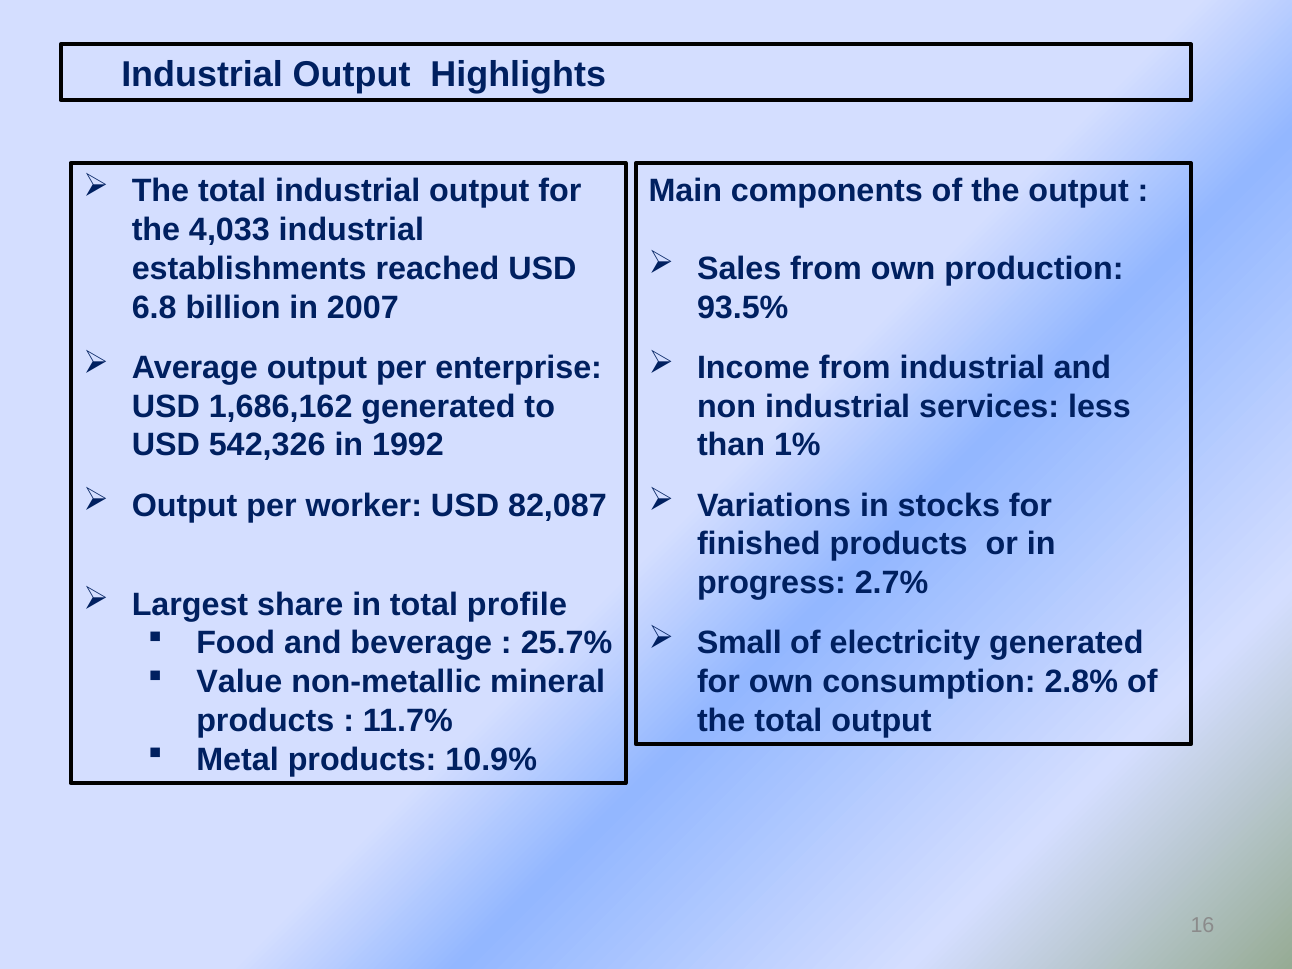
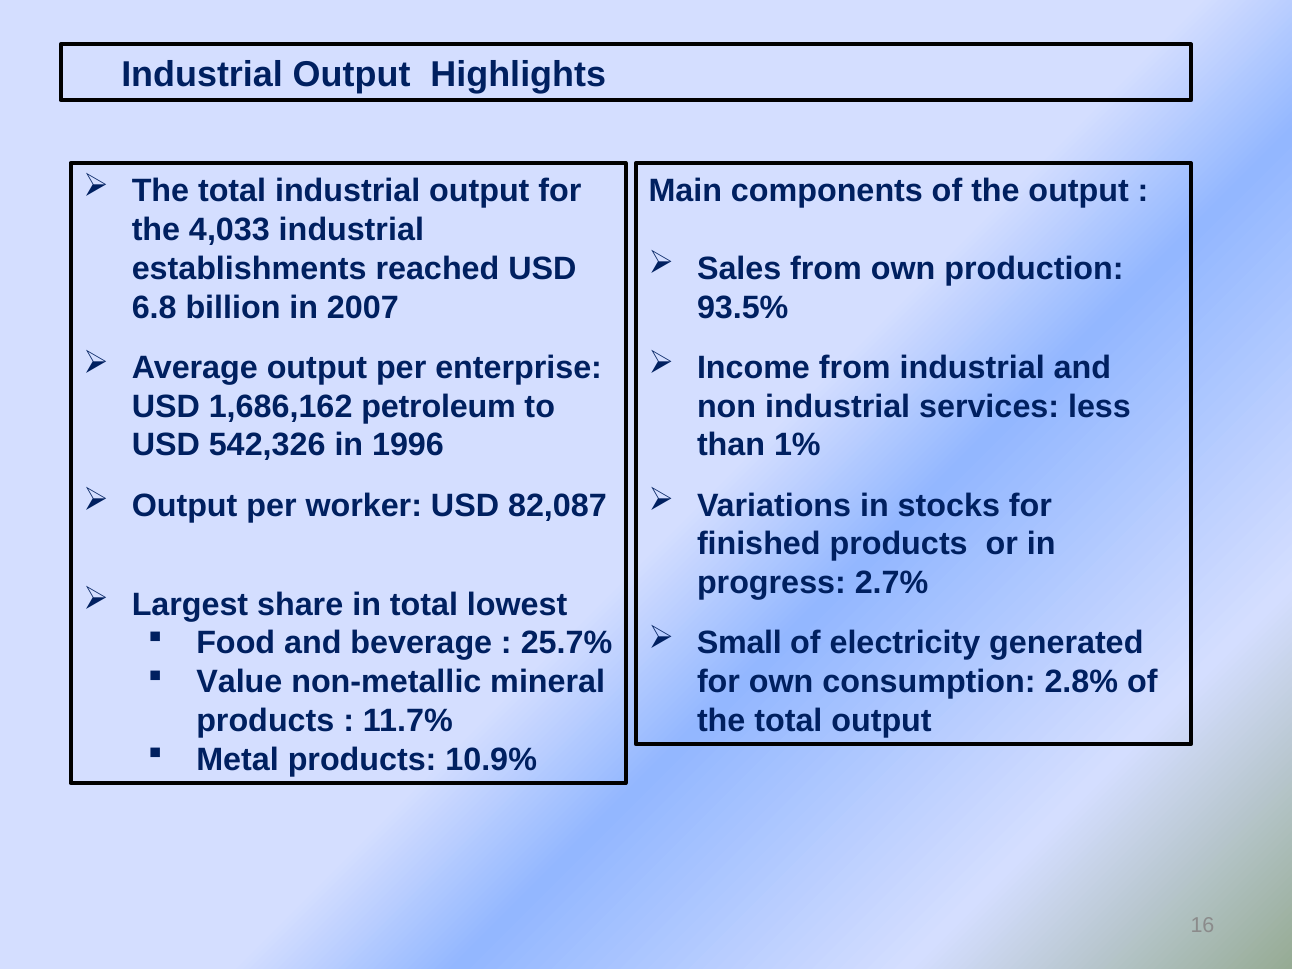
1,686,162 generated: generated -> petroleum
1992: 1992 -> 1996
profile: profile -> lowest
